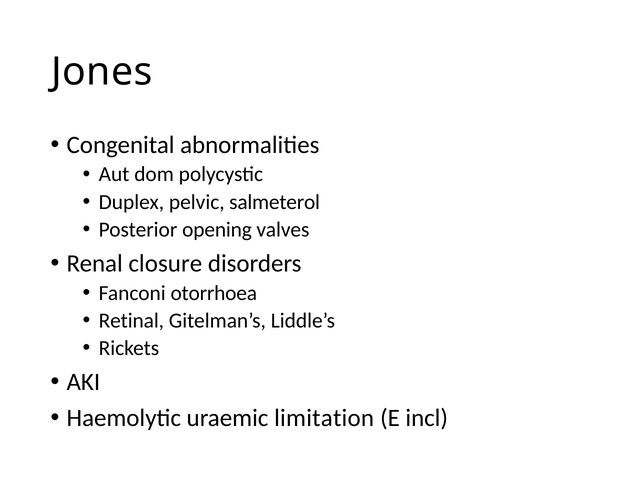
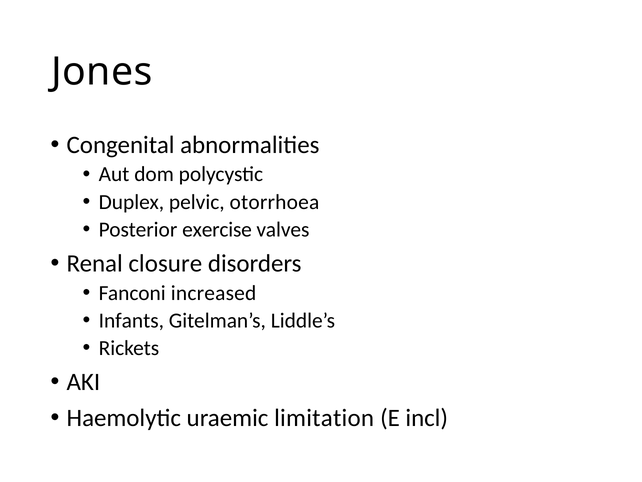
salmeterol: salmeterol -> otorrhoea
opening: opening -> exercise
otorrhoea: otorrhoea -> increased
Retinal: Retinal -> Infants
